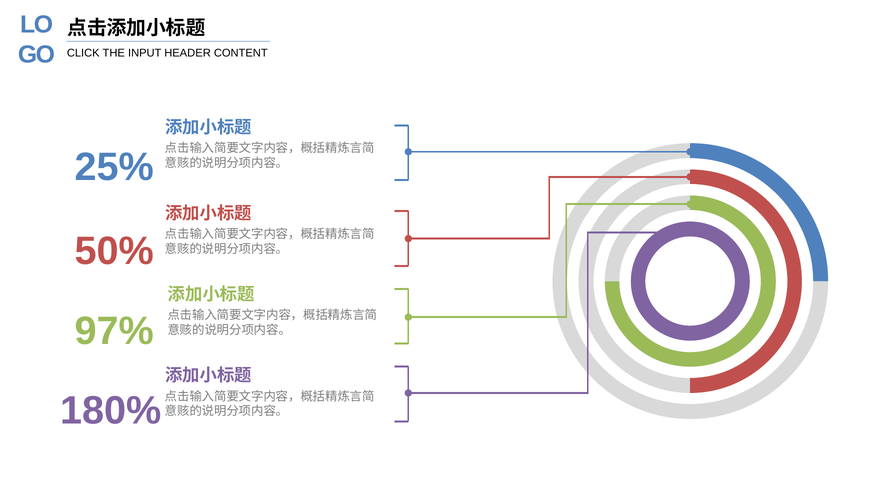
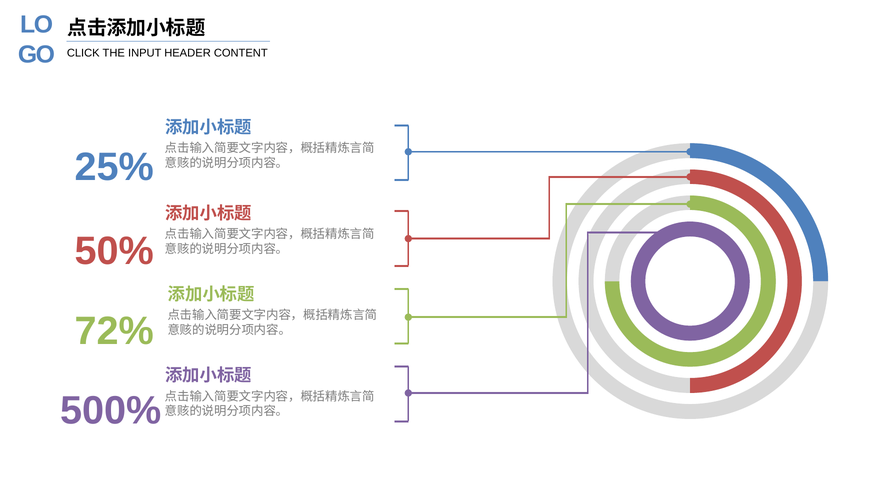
97%: 97% -> 72%
180%: 180% -> 500%
